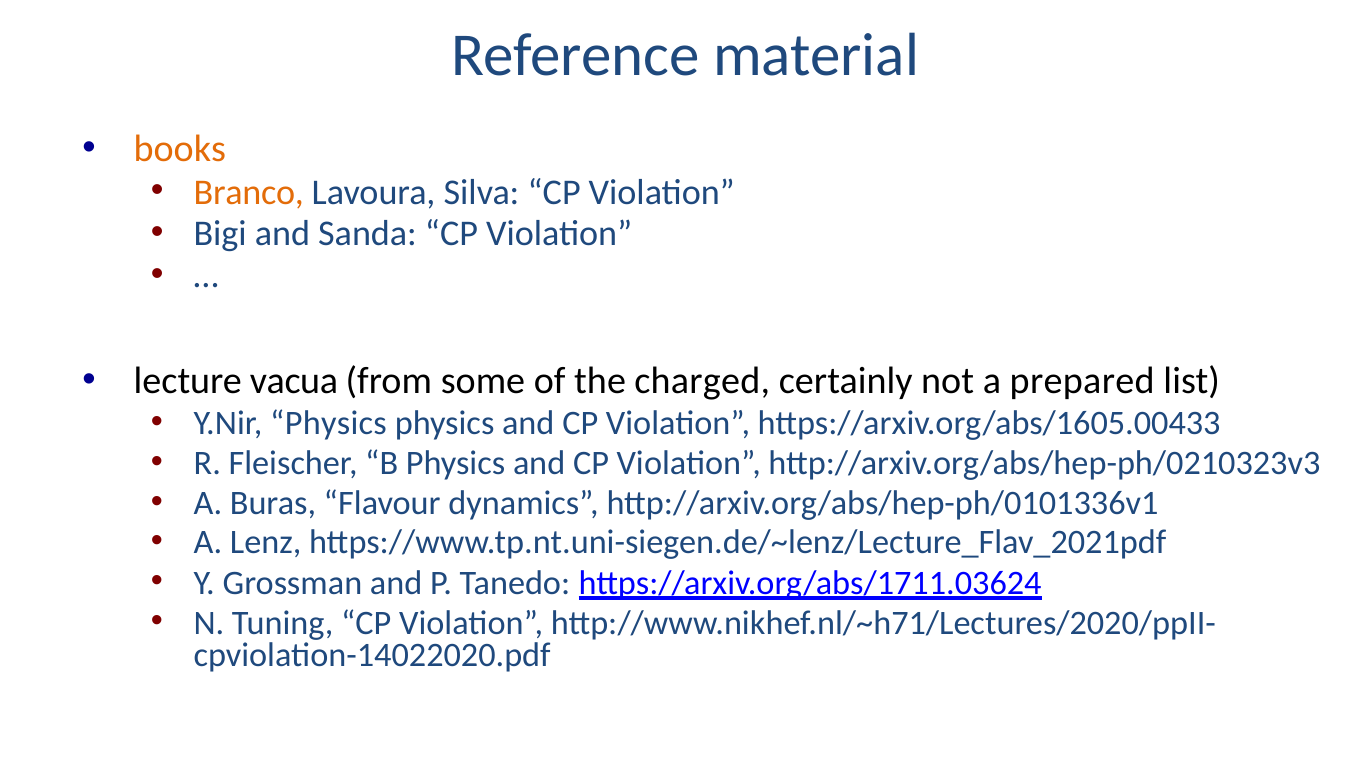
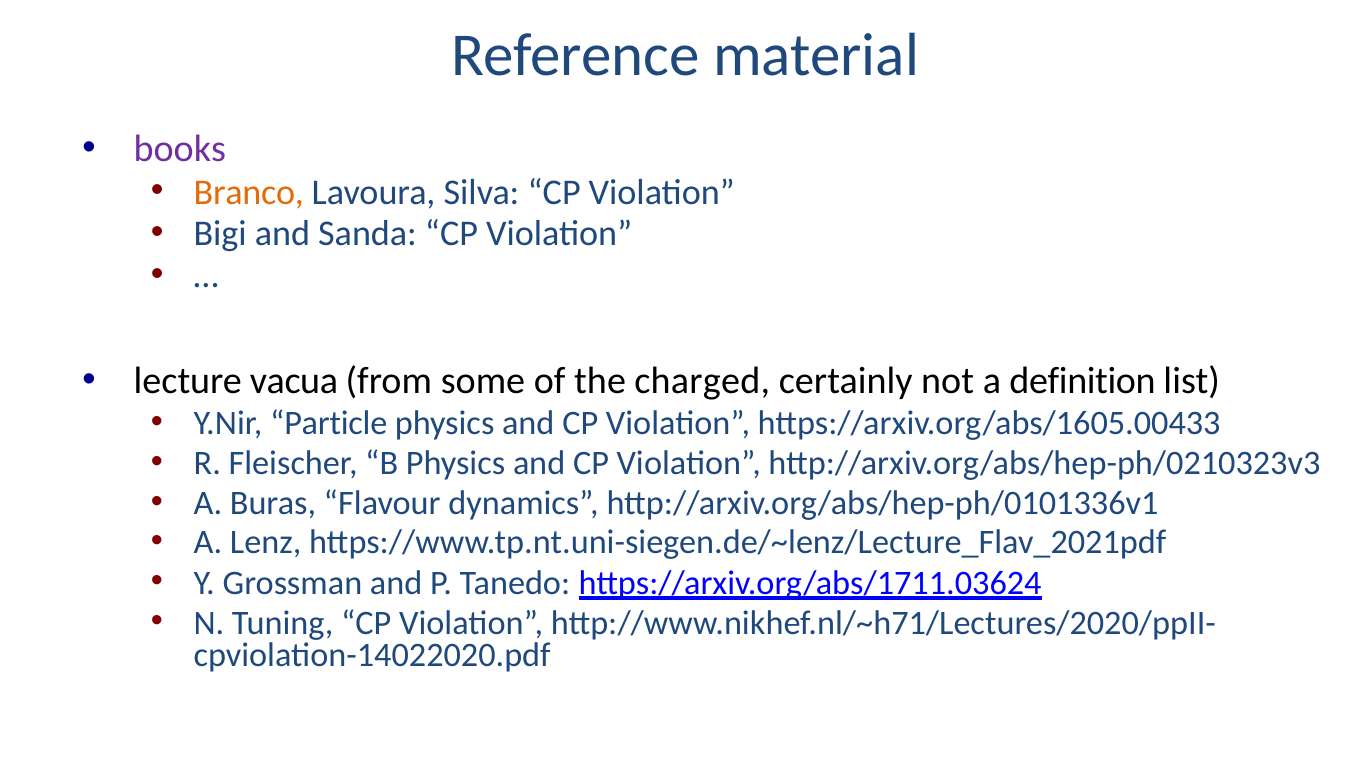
books colour: orange -> purple
prepared: prepared -> definition
Y.Nir Physics: Physics -> Particle
